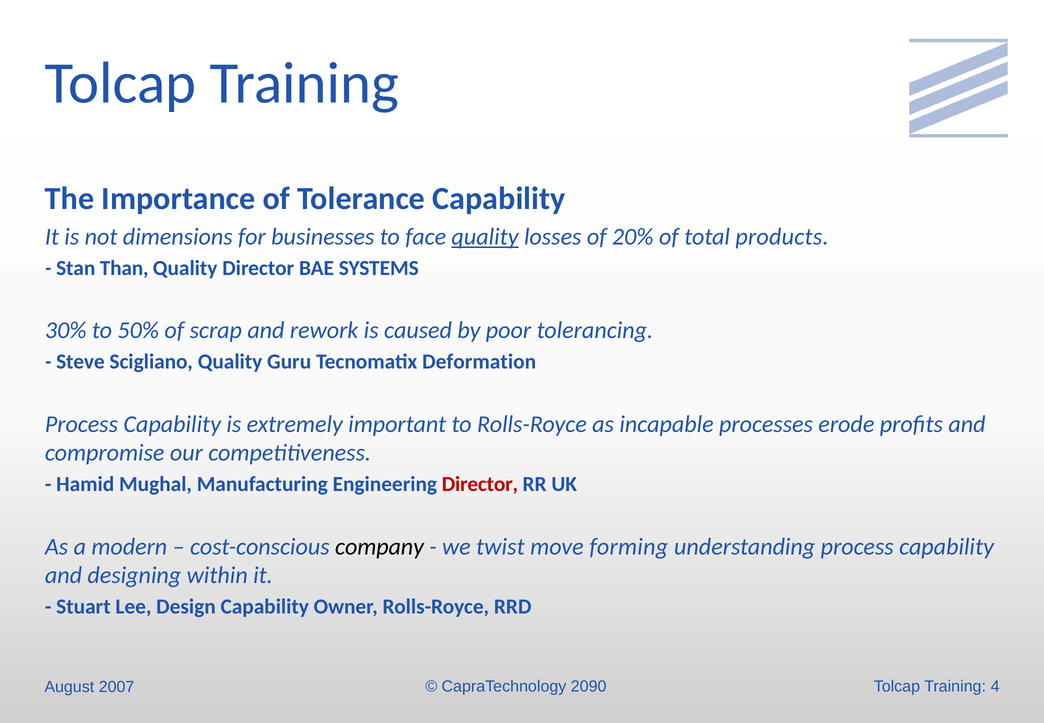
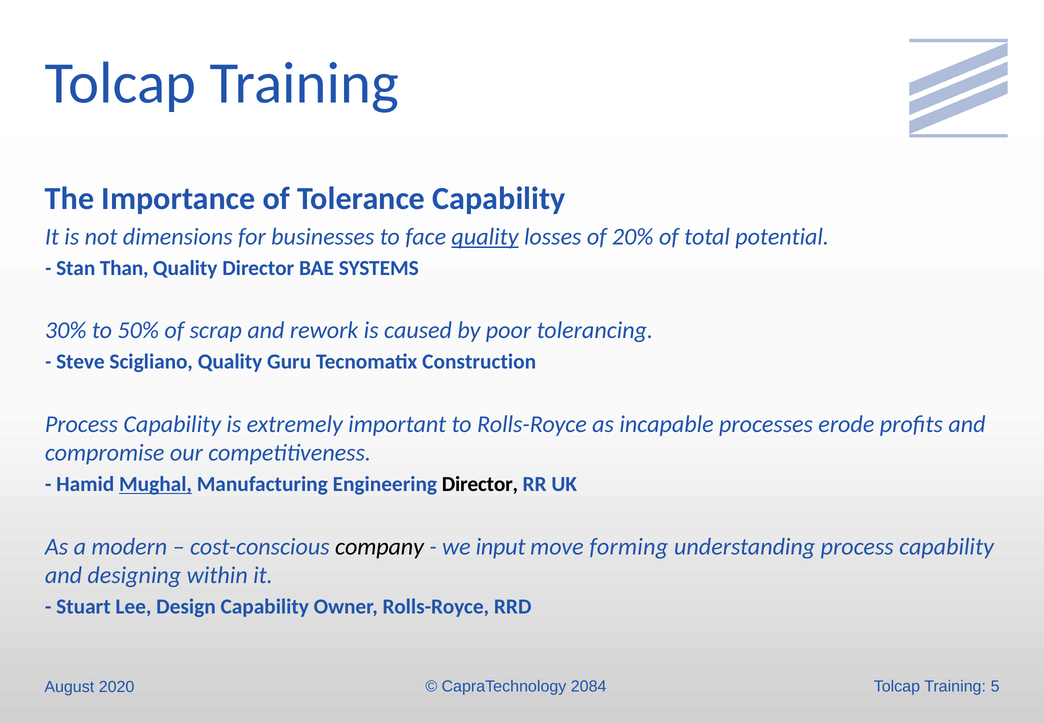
products: products -> potential
Deformation: Deformation -> Construction
Mughal underline: none -> present
Director at (480, 484) colour: red -> black
twist: twist -> input
2007: 2007 -> 2020
2090: 2090 -> 2084
4: 4 -> 5
